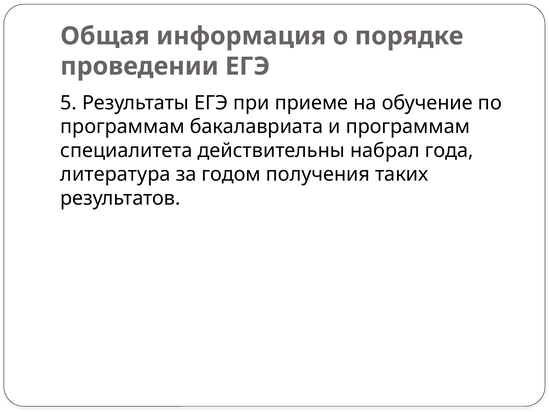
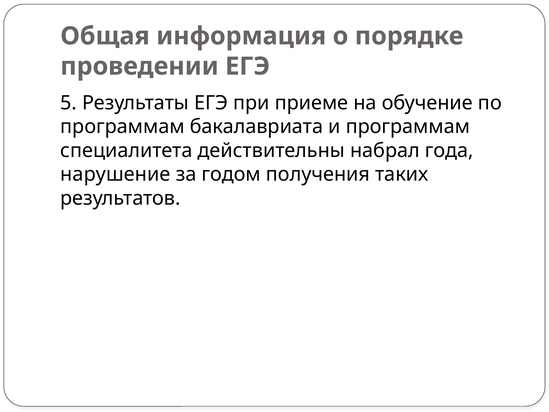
литература: литература -> нарушение
